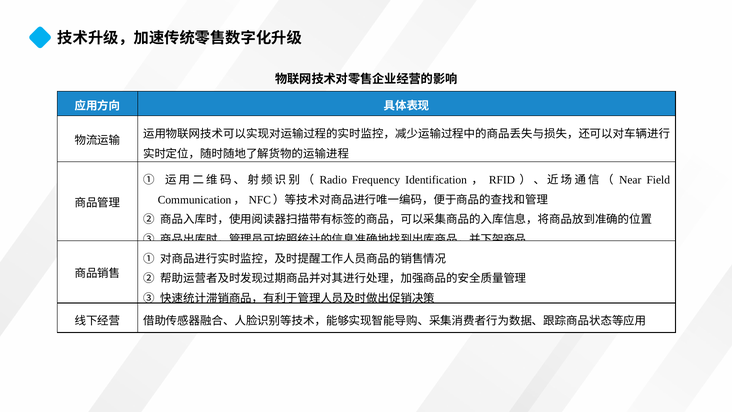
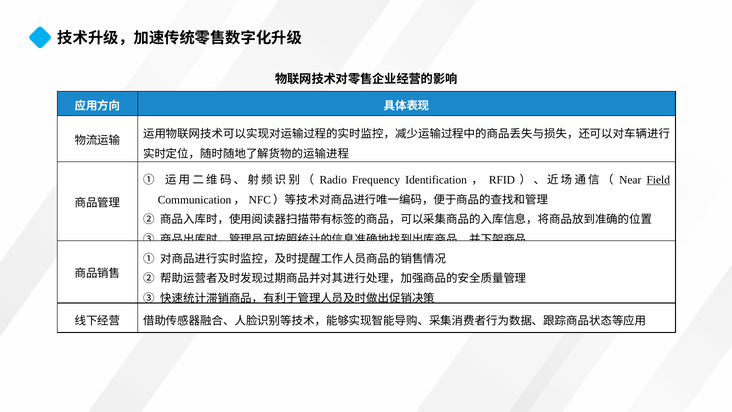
Field underline: none -> present
